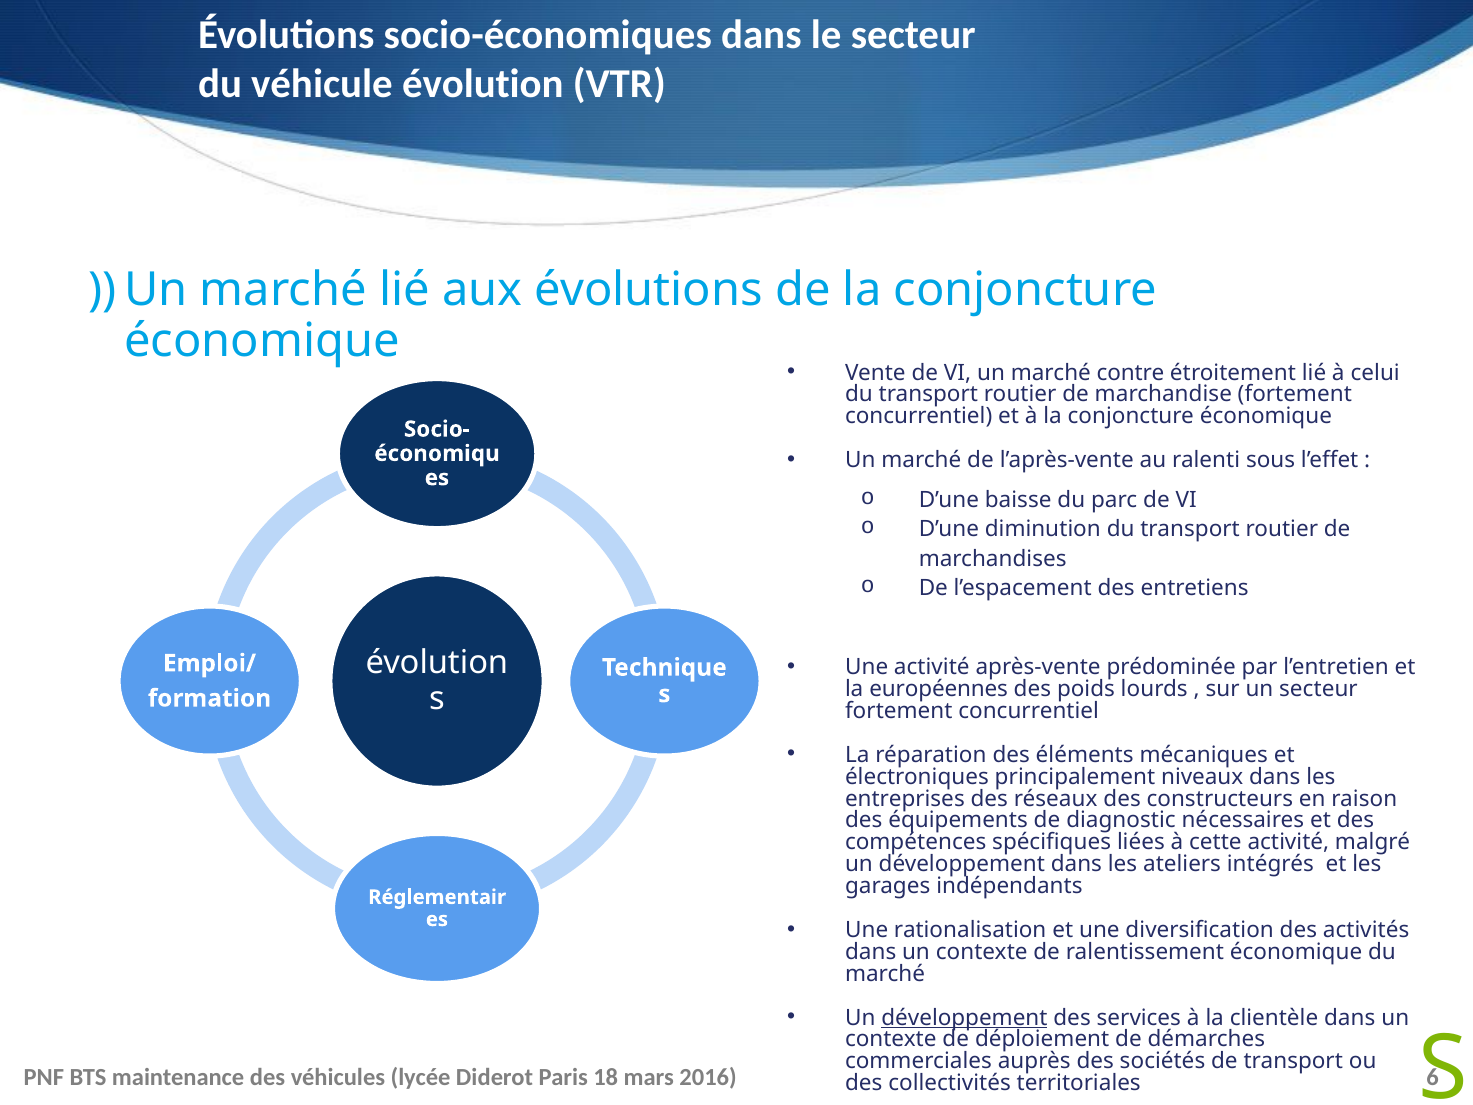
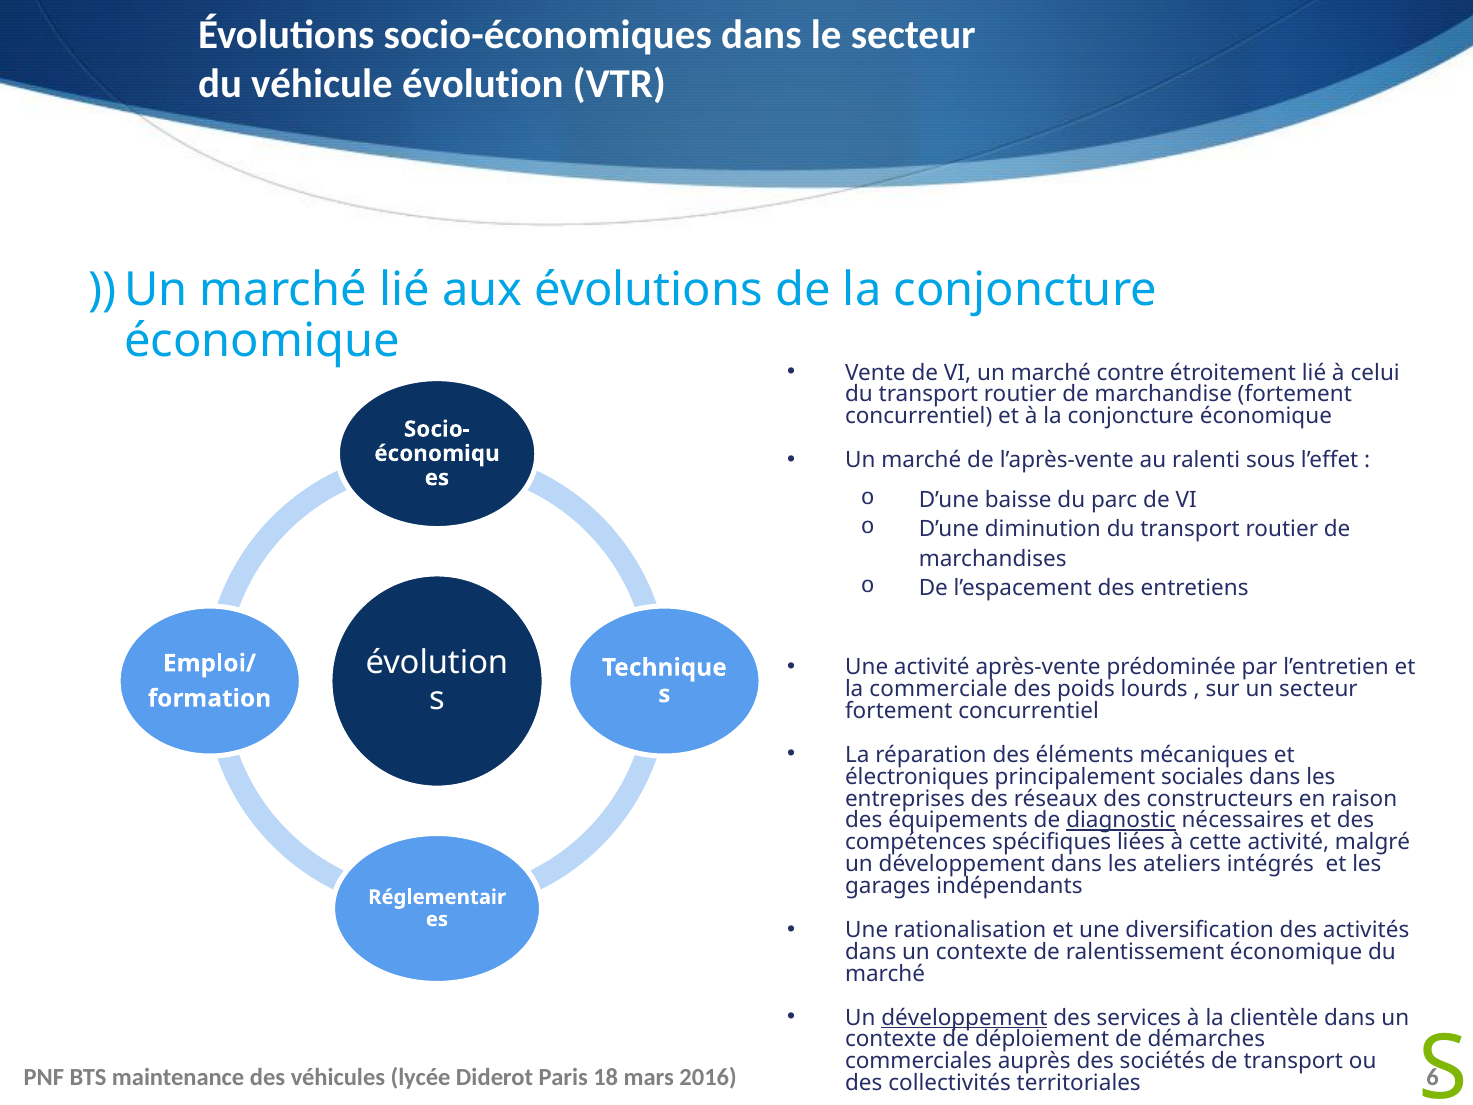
européennes: européennes -> commerciale
niveaux: niveaux -> sociales
diagnostic underline: none -> present
